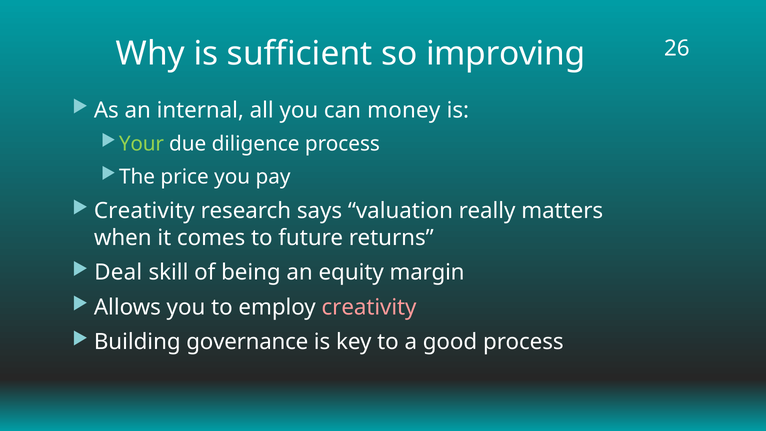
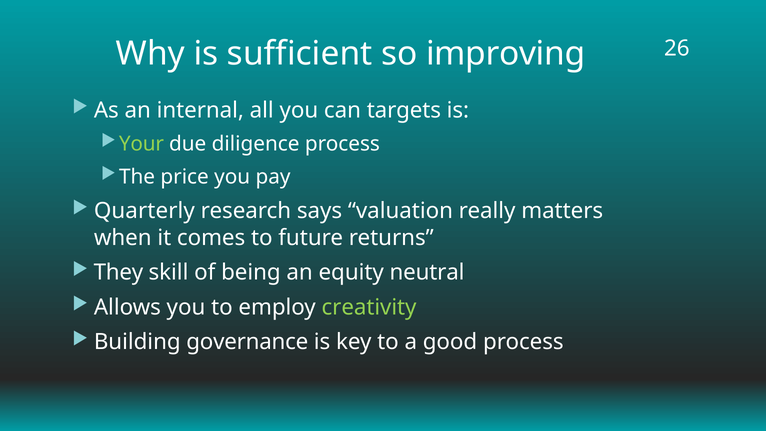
money: money -> targets
Creativity at (144, 211): Creativity -> Quarterly
Deal: Deal -> They
margin: margin -> neutral
creativity at (369, 307) colour: pink -> light green
